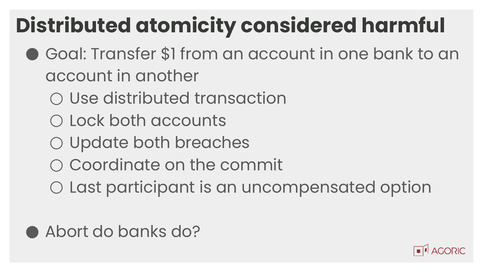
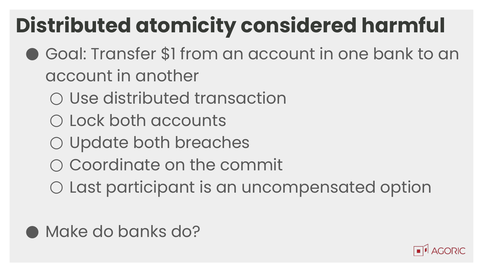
Abort: Abort -> Make
